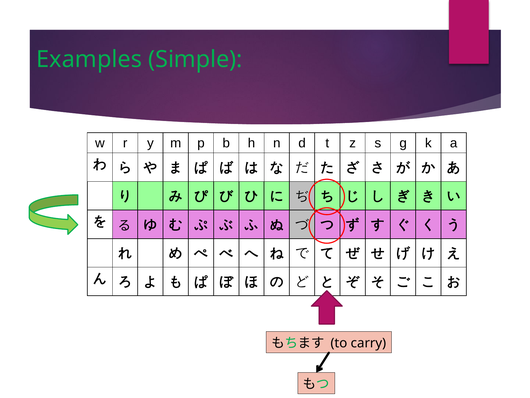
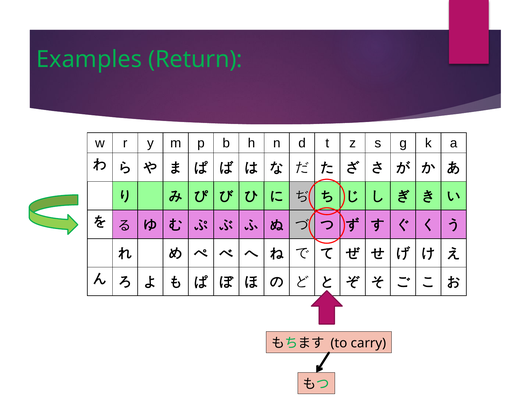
Simple: Simple -> Return
